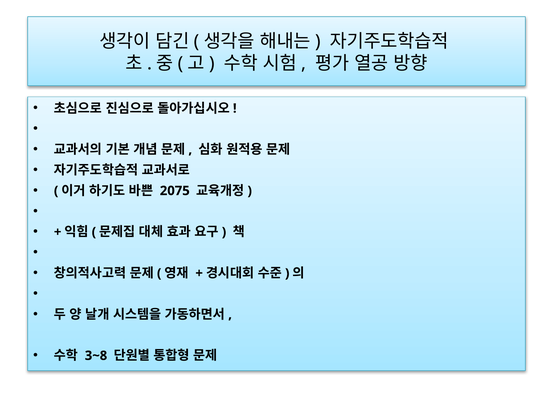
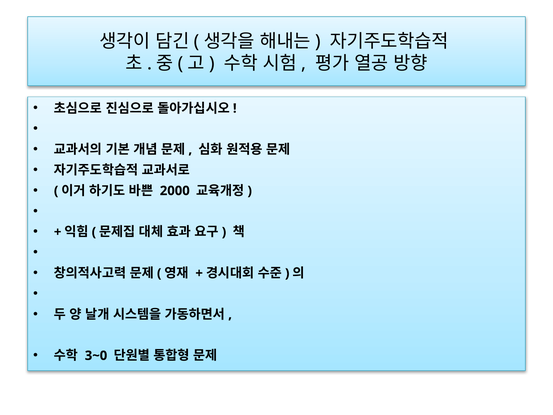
2075: 2075 -> 2000
3~8: 3~8 -> 3~0
